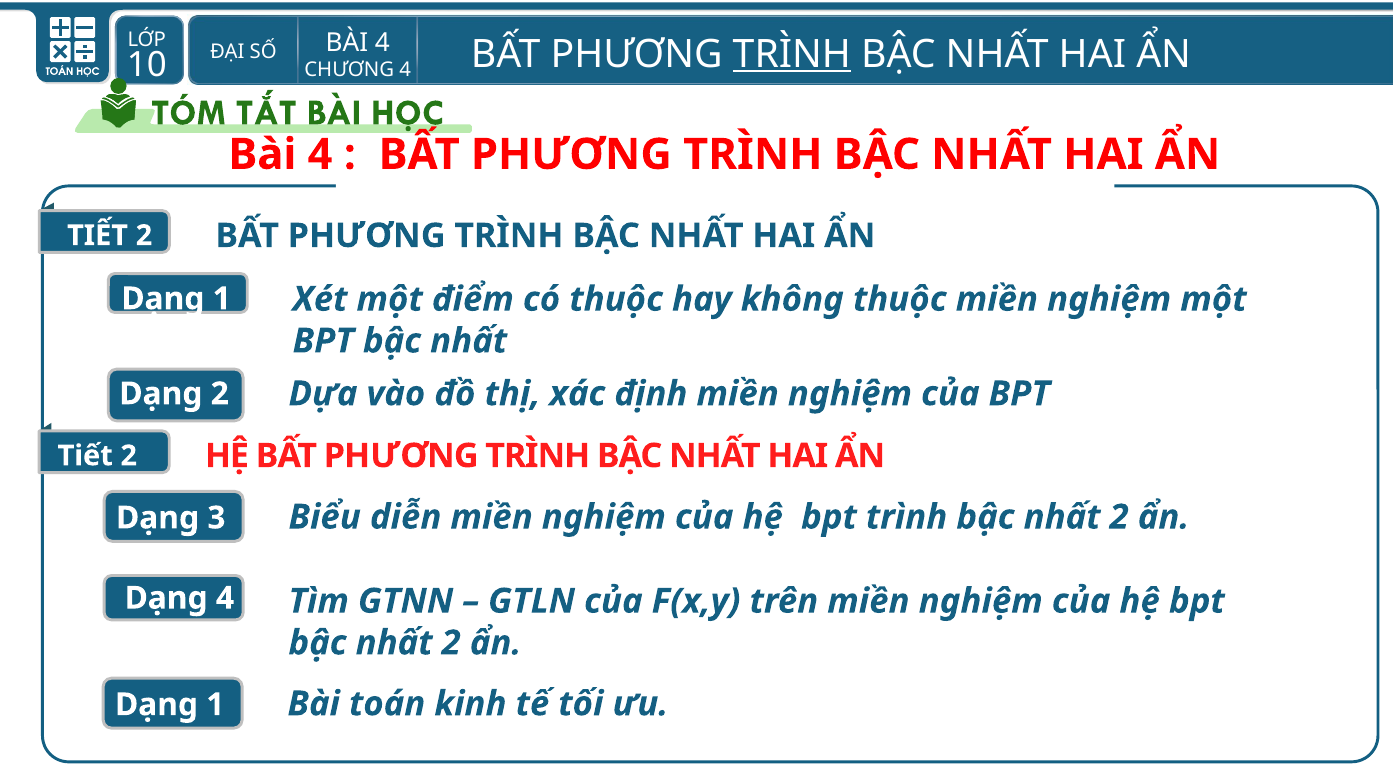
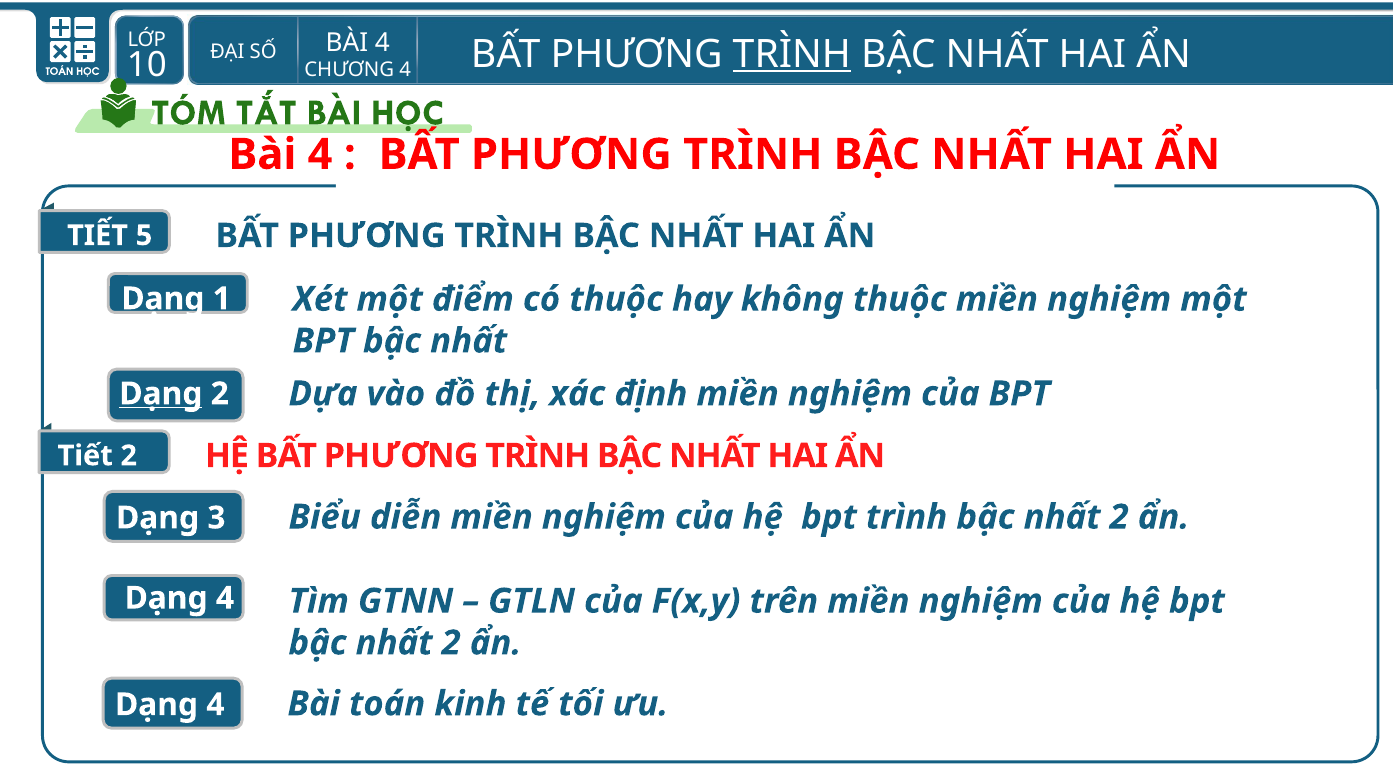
2 at (144, 236): 2 -> 5
Dạng at (161, 394) underline: none -> present
1 at (215, 705): 1 -> 4
